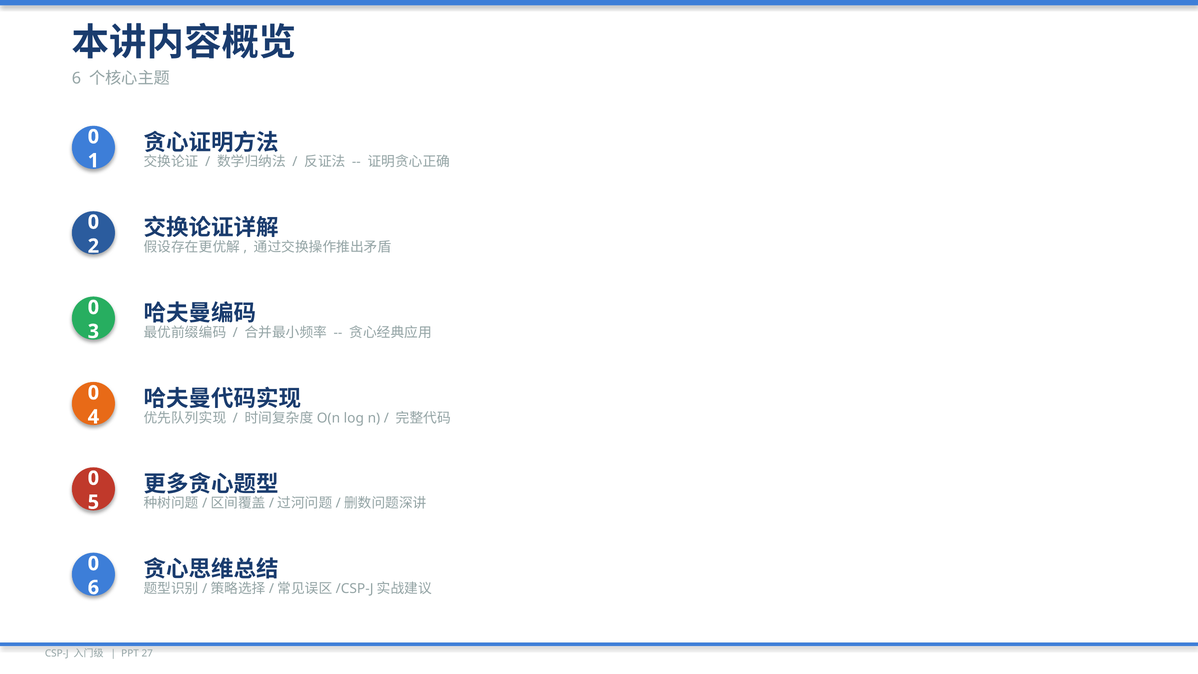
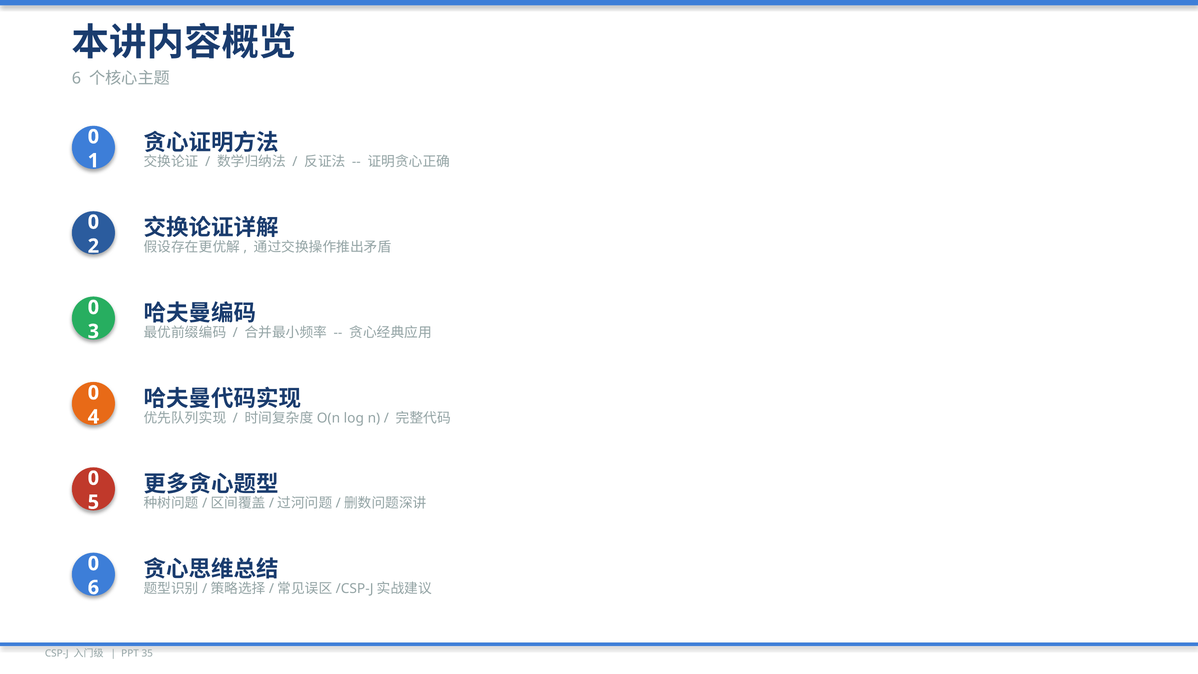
27: 27 -> 35
